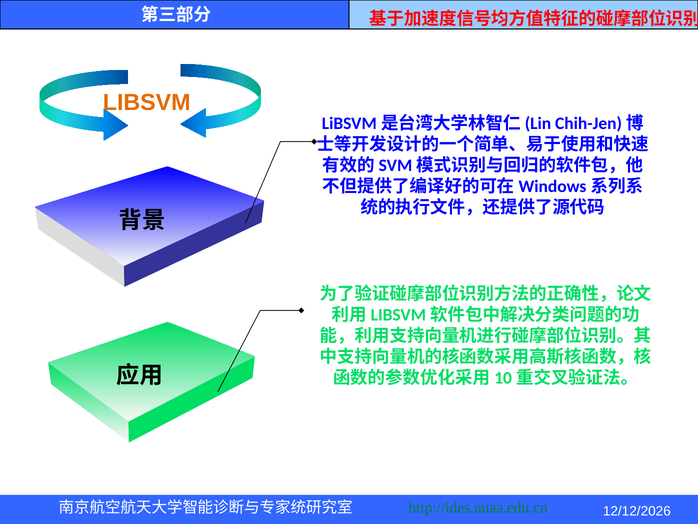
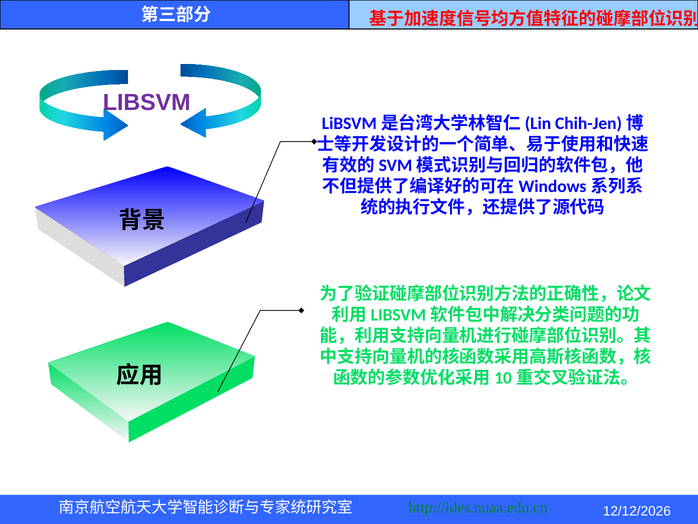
LIBSVM colour: orange -> purple
